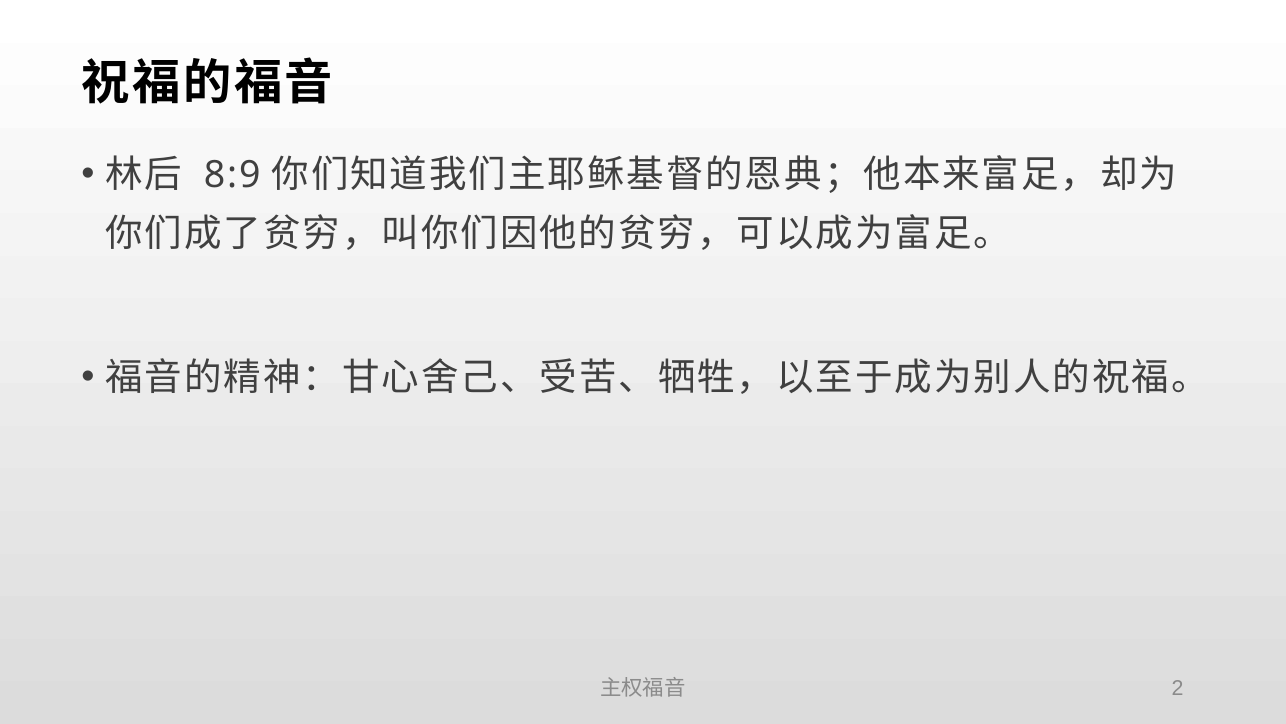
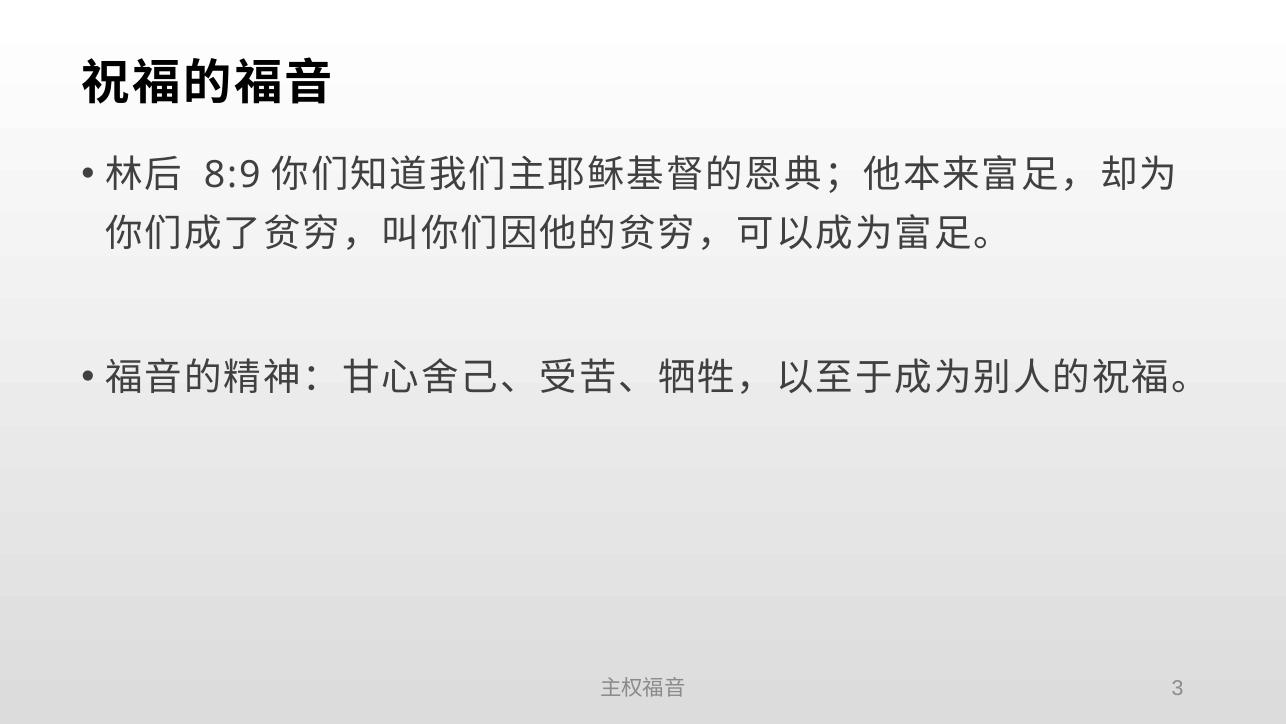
2: 2 -> 3
